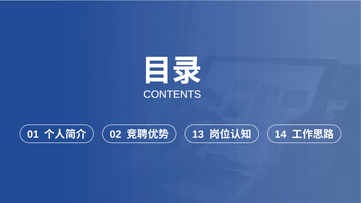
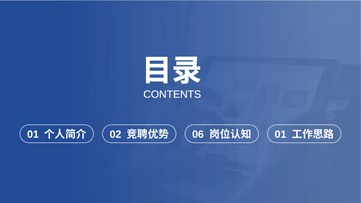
13: 13 -> 06
14 at (281, 135): 14 -> 01
